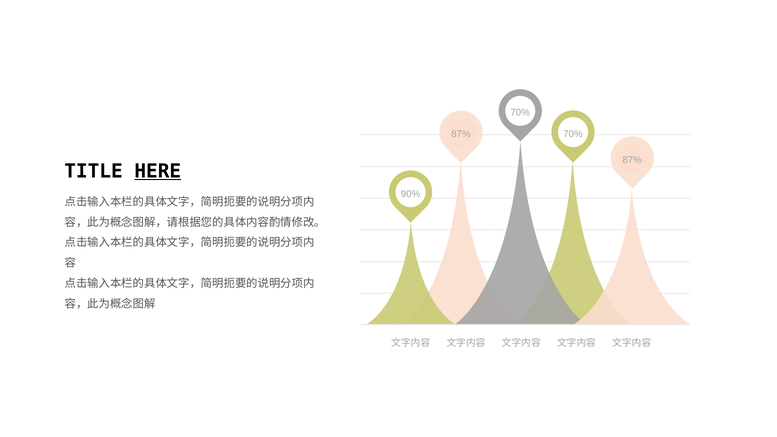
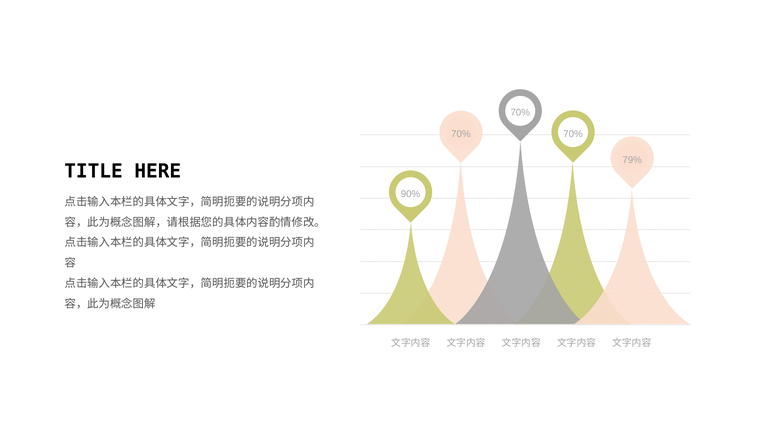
87% at (461, 134): 87% -> 70%
87% at (632, 160): 87% -> 79%
HERE underline: present -> none
